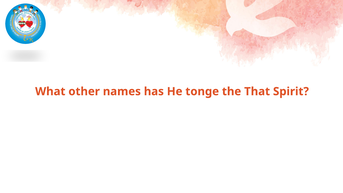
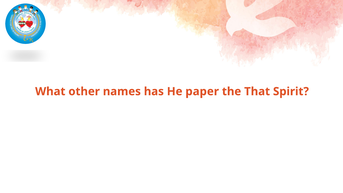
tonge: tonge -> paper
